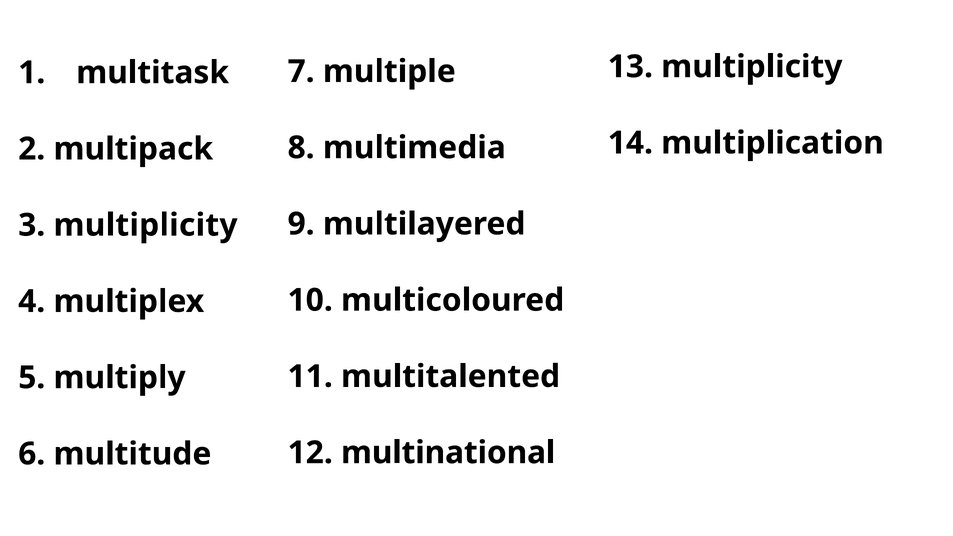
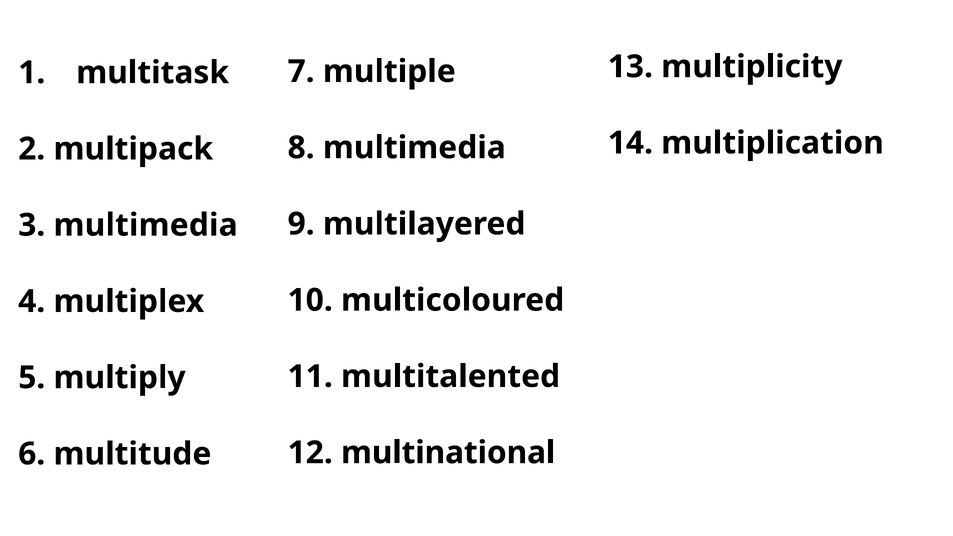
3 multiplicity: multiplicity -> multimedia
